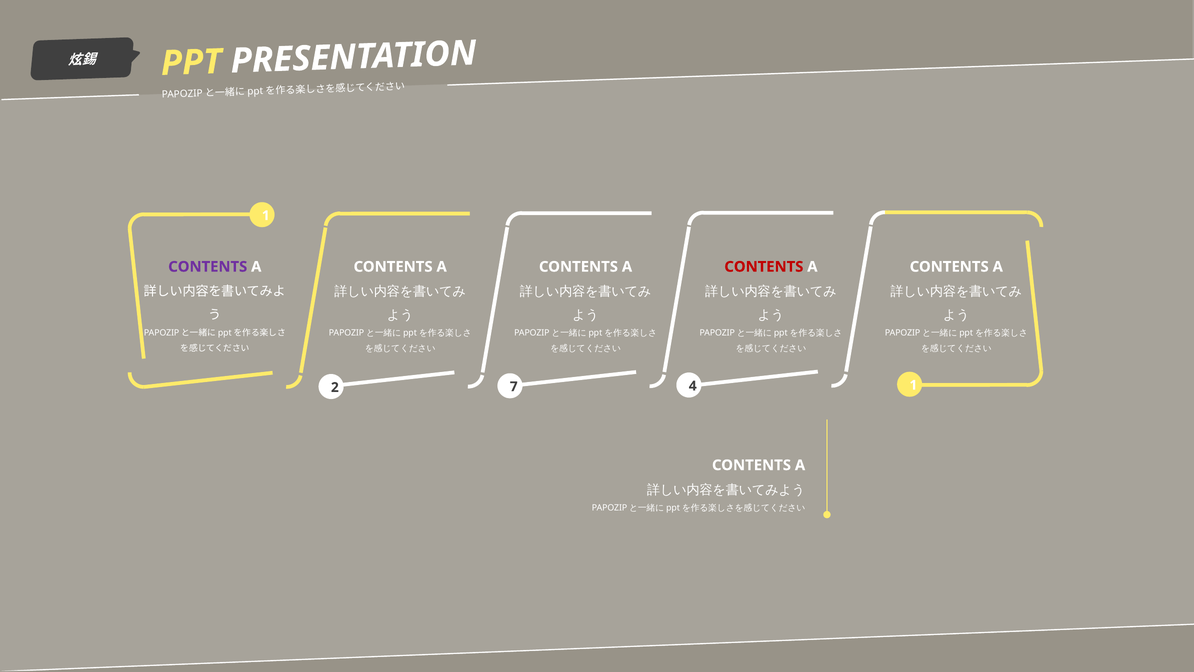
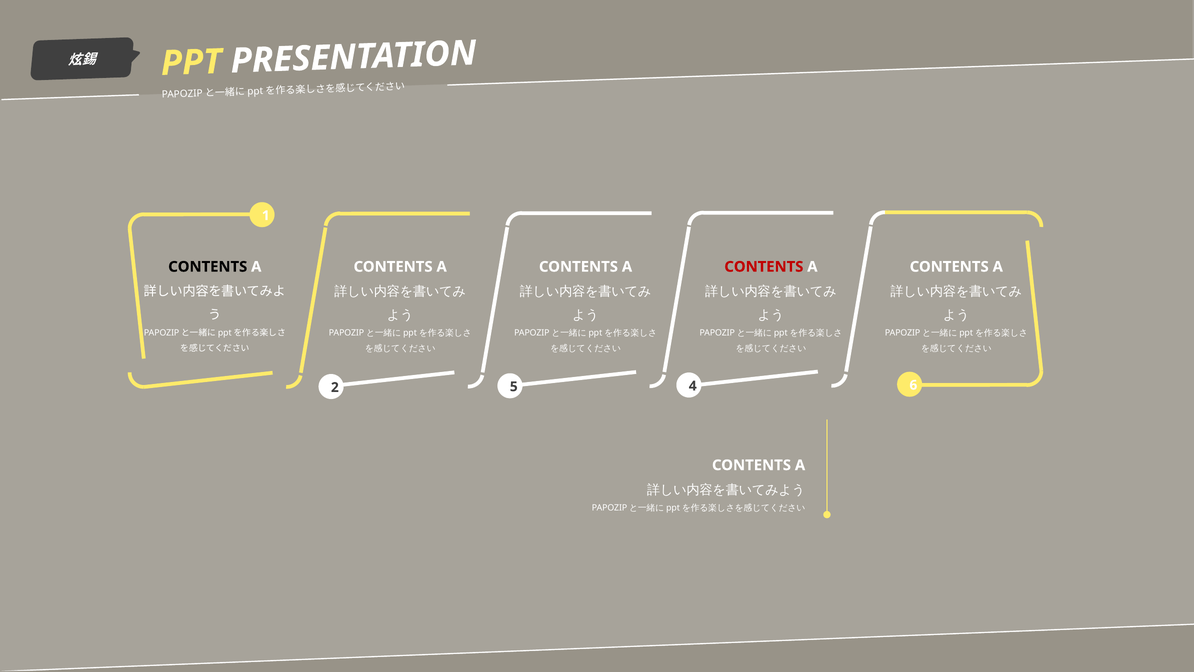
CONTENTS at (208, 267) colour: purple -> black
7: 7 -> 5
4 1: 1 -> 6
